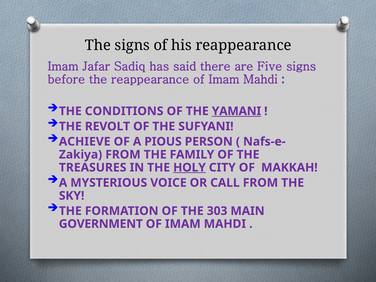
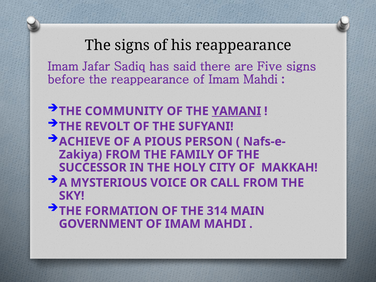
CONDITIONS: CONDITIONS -> COMMUNITY
TREASURES: TREASURES -> SUCCESSOR
HOLY underline: present -> none
303: 303 -> 314
